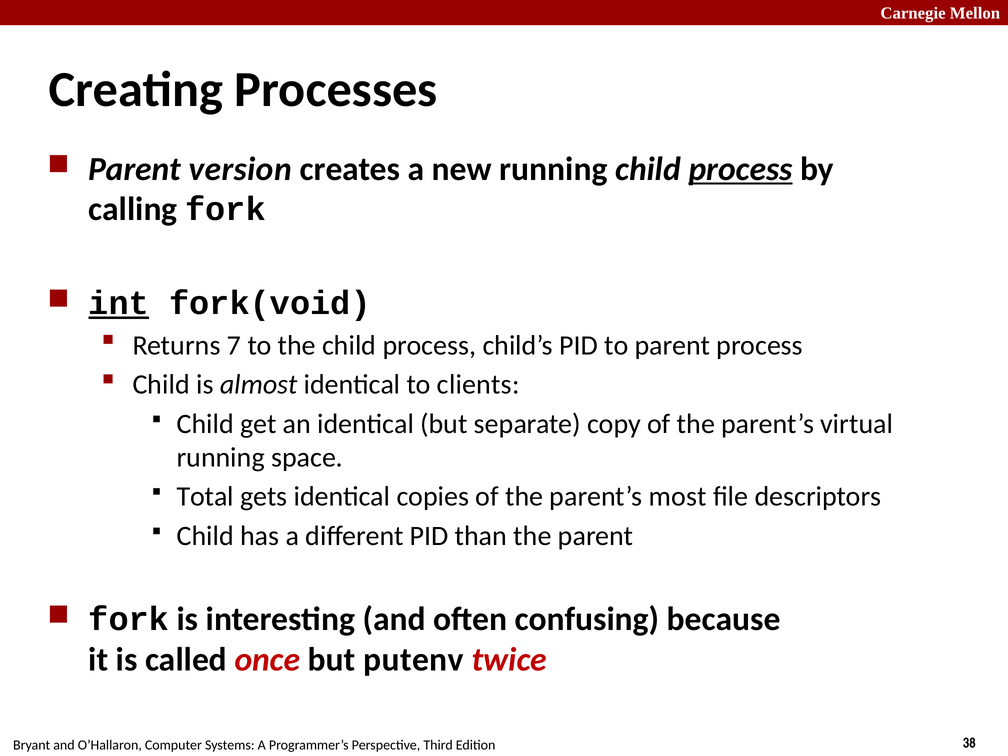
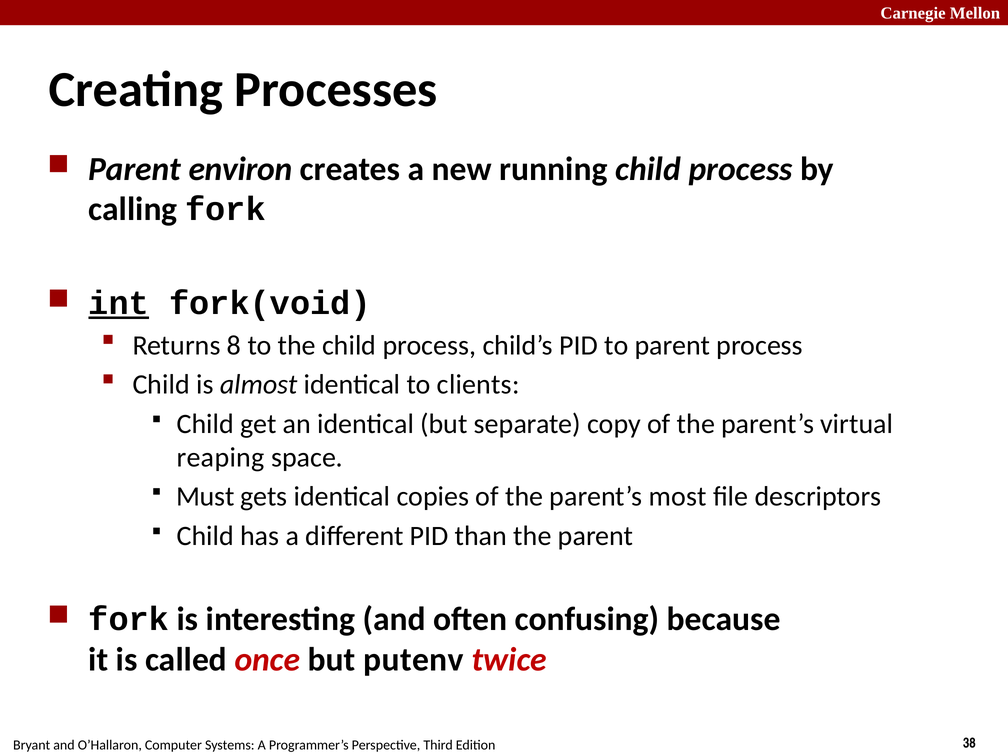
version: version -> environ
process at (741, 169) underline: present -> none
7: 7 -> 8
running at (221, 457): running -> reaping
Total: Total -> Must
